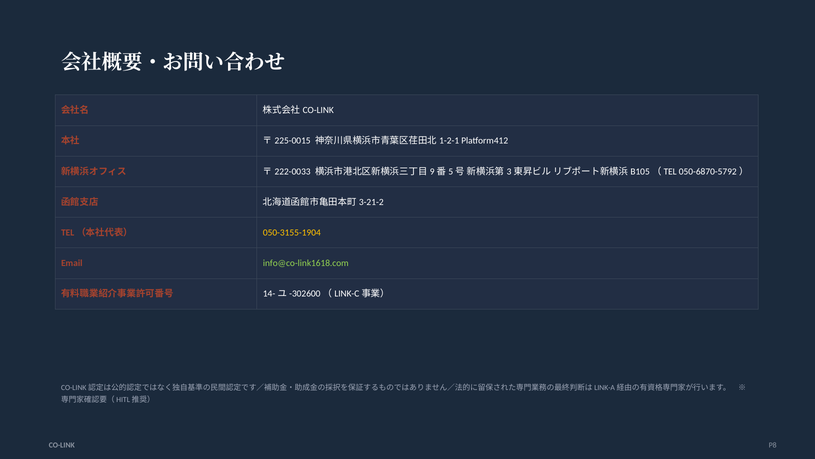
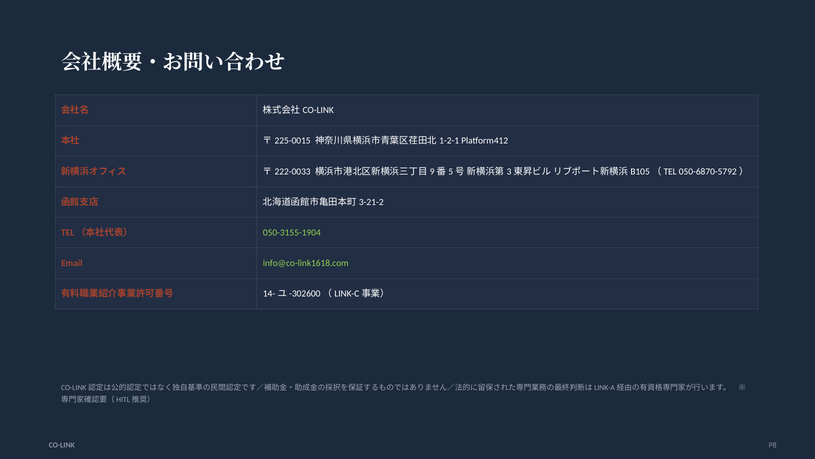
050-3155-1904 colour: yellow -> light green
